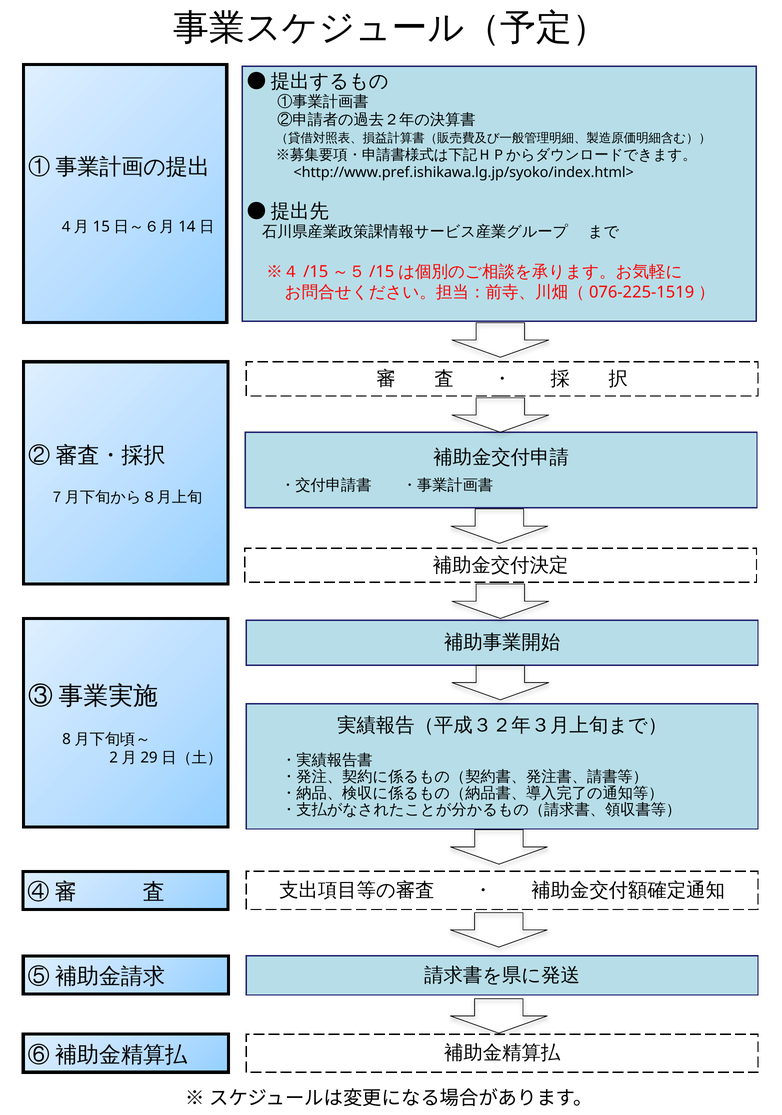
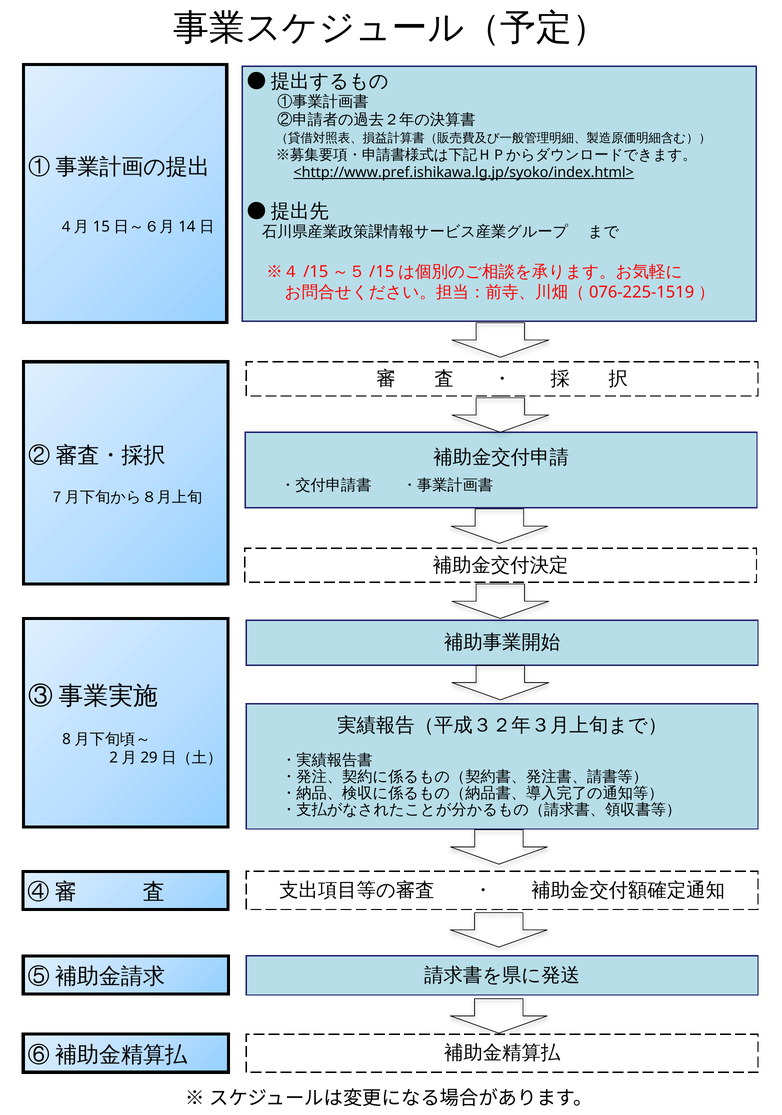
<http://www.pref.ishikawa.lg.jp/syoko/index.html> underline: none -> present
